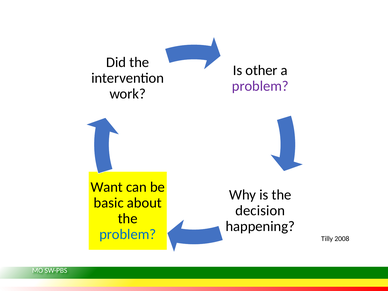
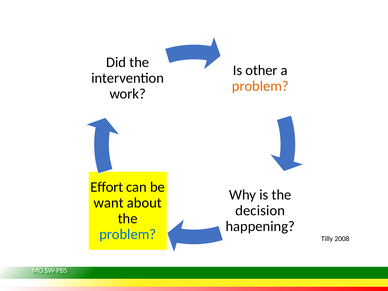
problem at (260, 86) colour: purple -> orange
Want: Want -> Effort
basic: basic -> want
